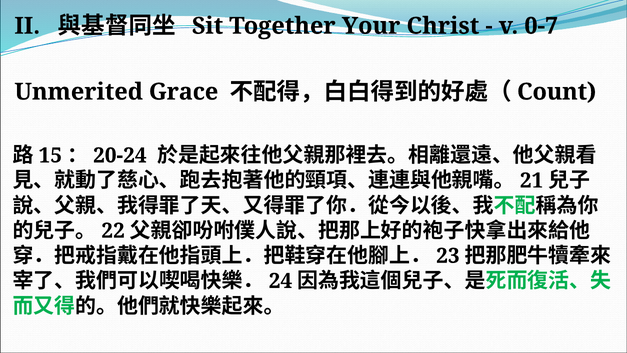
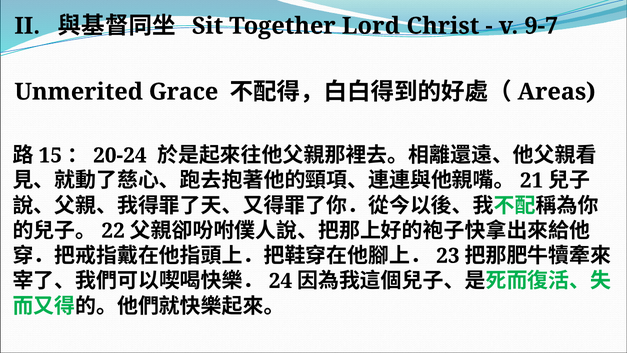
Your: Your -> Lord
0-7: 0-7 -> 9-7
Count: Count -> Areas
